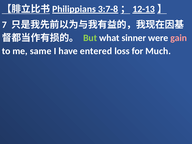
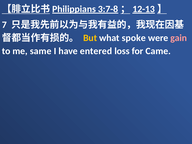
But colour: light green -> yellow
sinner: sinner -> spoke
Much: Much -> Came
